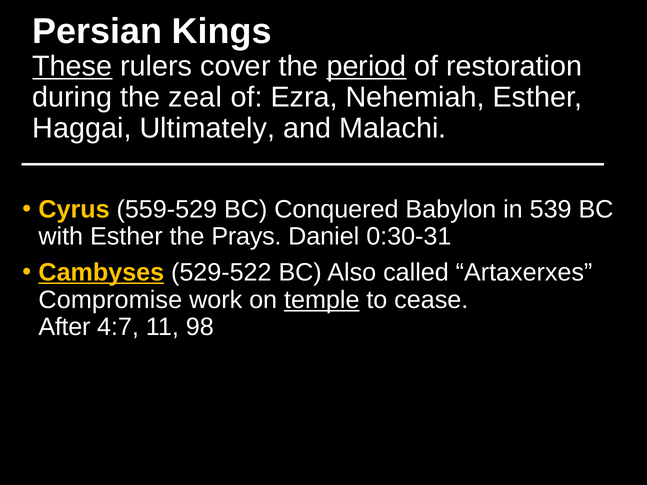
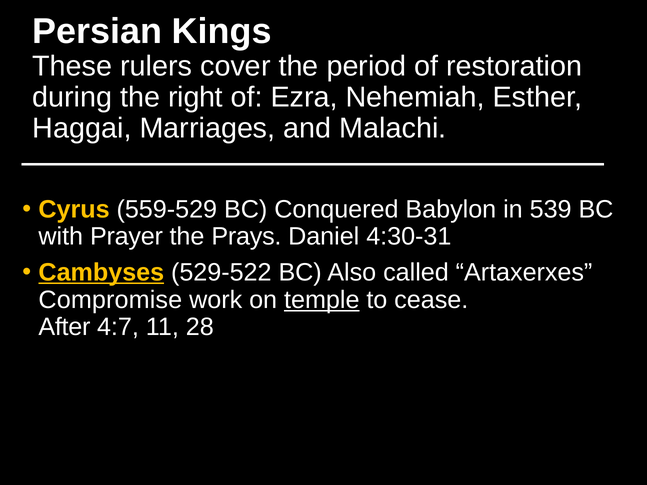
These underline: present -> none
period underline: present -> none
zeal: zeal -> right
Ultimately: Ultimately -> Marriages
with Esther: Esther -> Prayer
0:30-31: 0:30-31 -> 4:30-31
98: 98 -> 28
